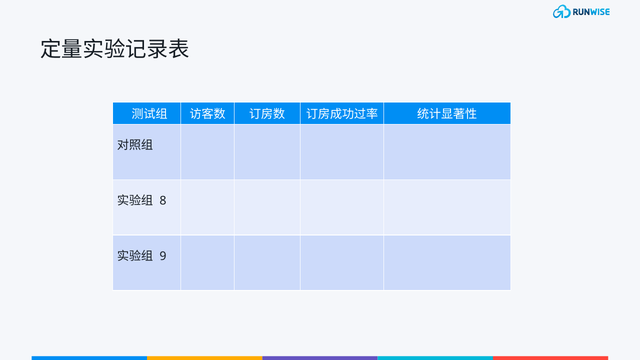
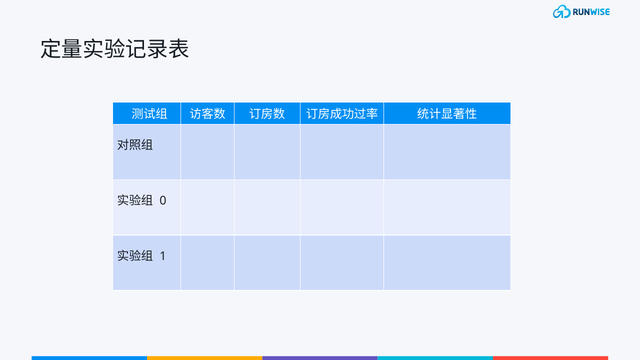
8: 8 -> 0
9: 9 -> 1
